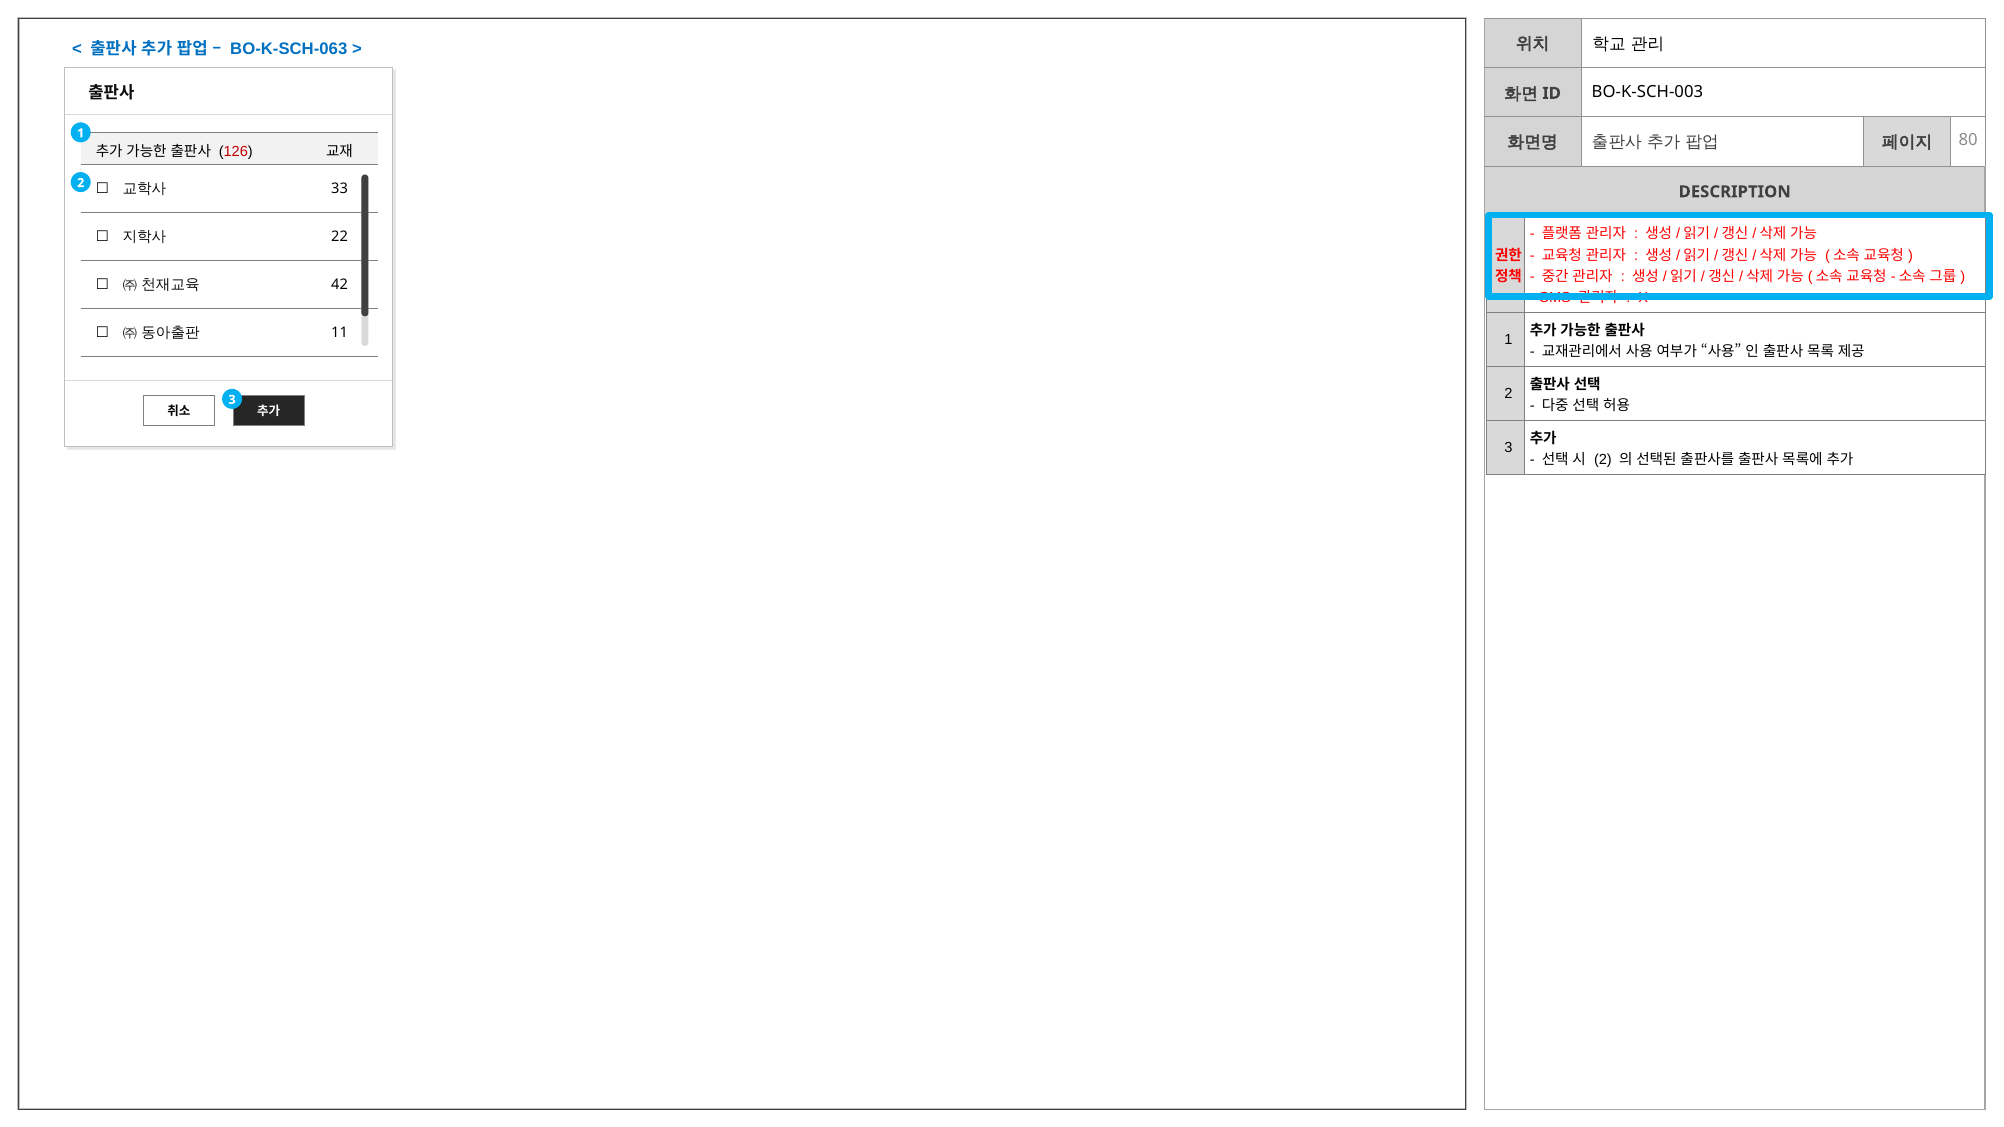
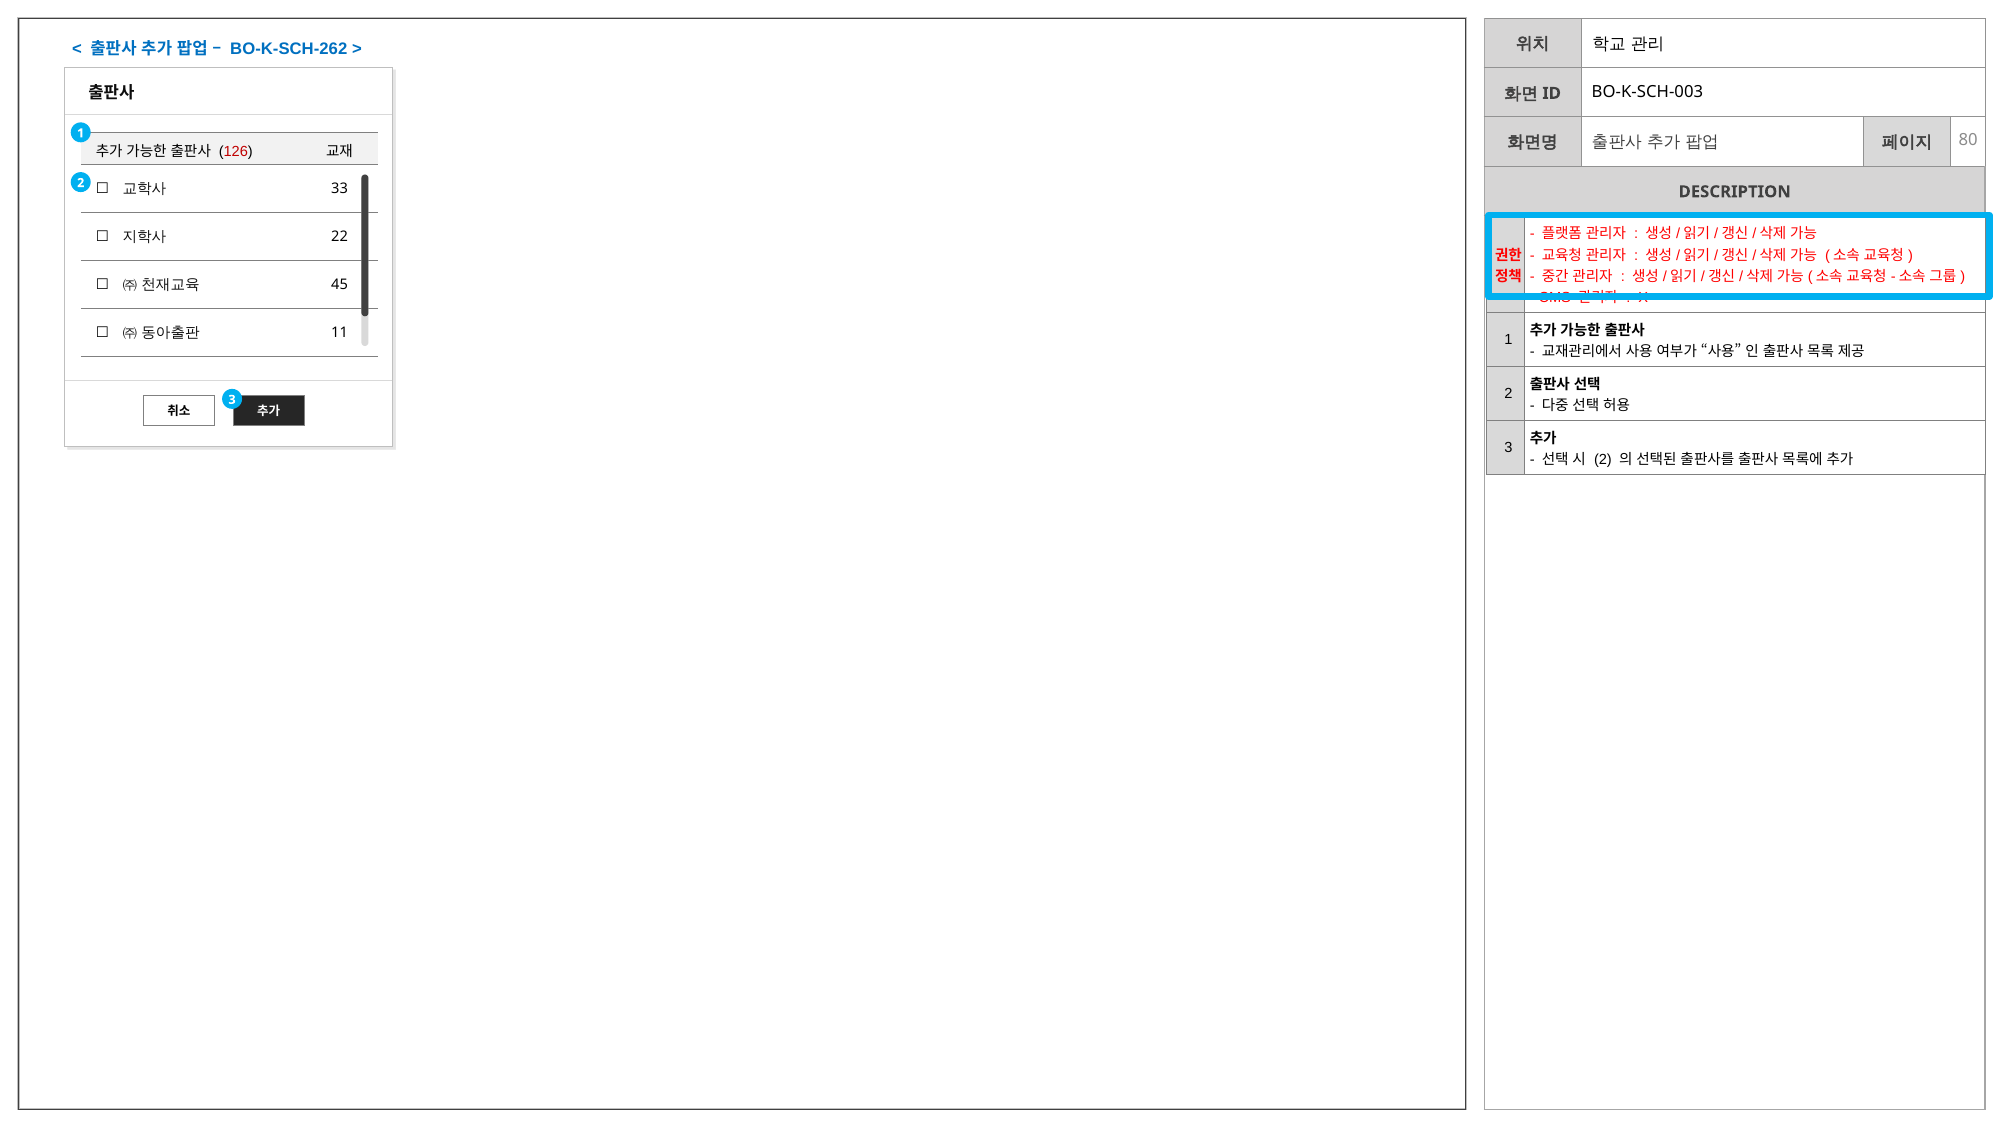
BO-K-SCH-063: BO-K-SCH-063 -> BO-K-SCH-262
42: 42 -> 45
